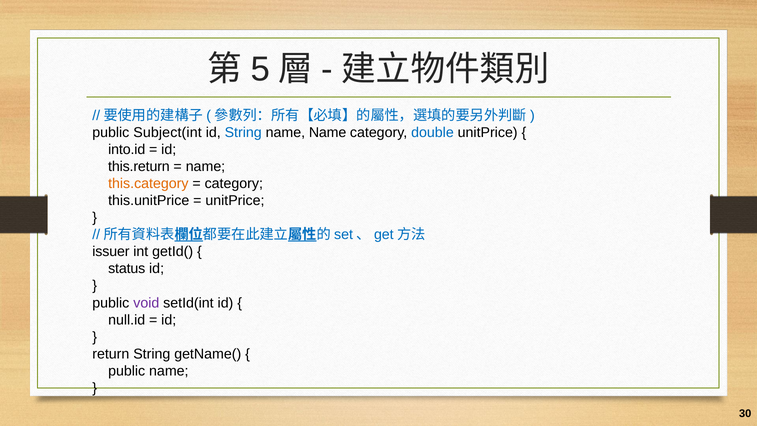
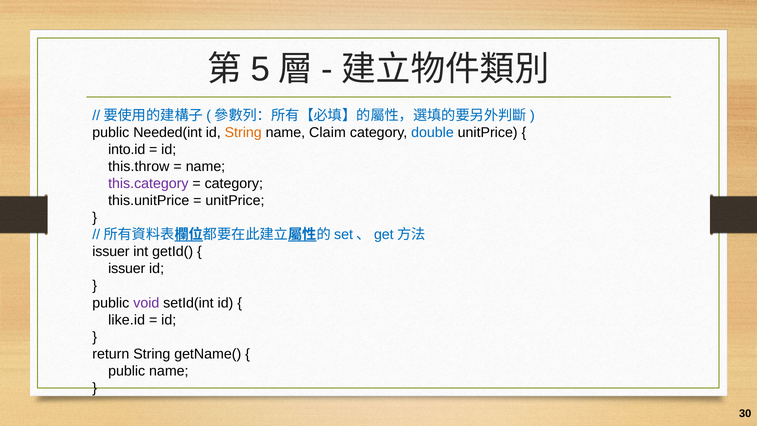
Subject(int: Subject(int -> Needed(int
String at (243, 132) colour: blue -> orange
name Name: Name -> Claim
this.return: this.return -> this.throw
this.category colour: orange -> purple
status at (127, 269): status -> issuer
null.id: null.id -> like.id
